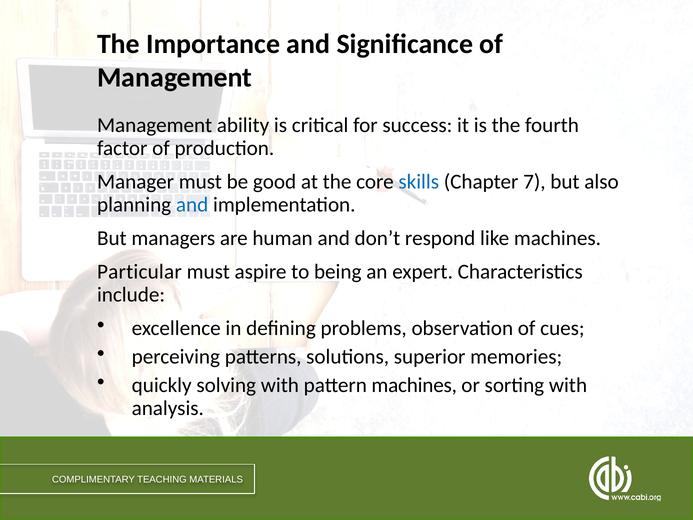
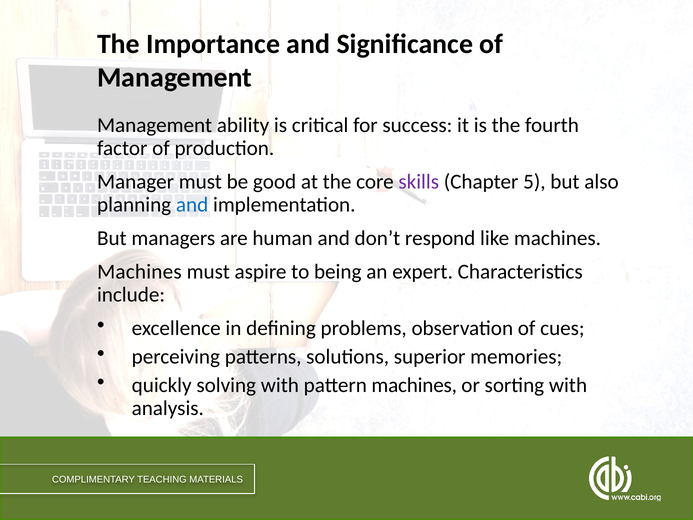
skills colour: blue -> purple
7: 7 -> 5
Particular at (139, 272): Particular -> Machines
